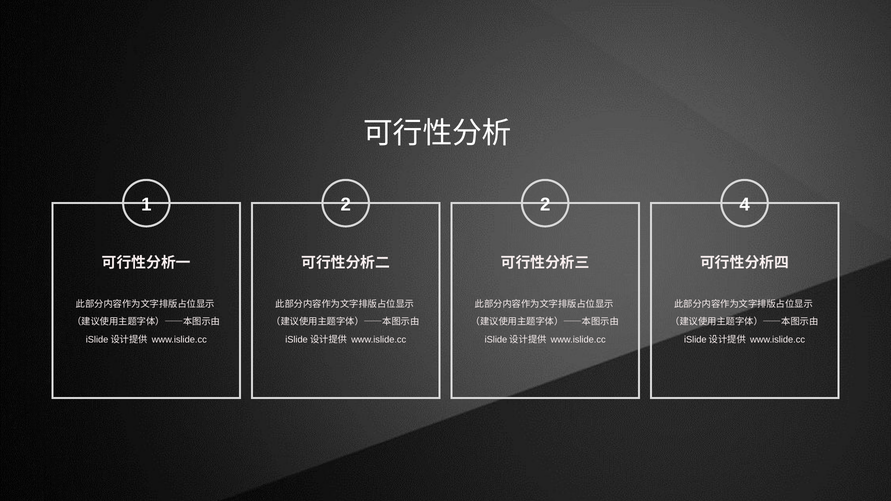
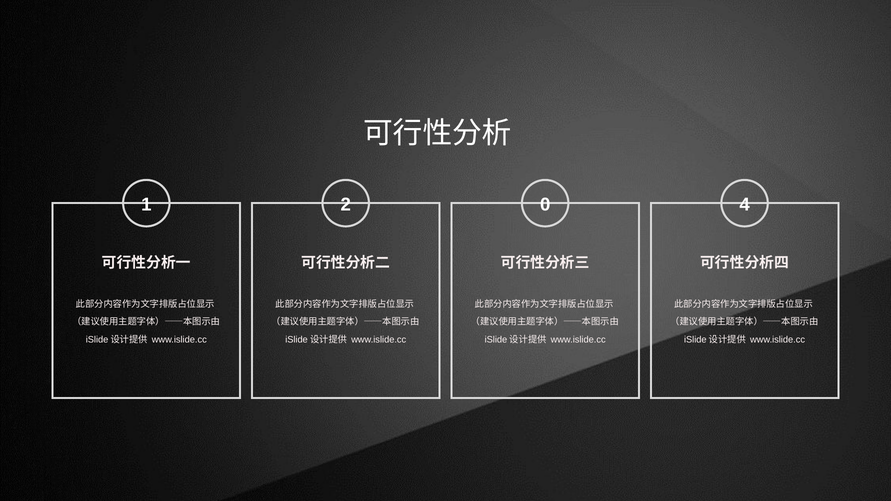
2 2: 2 -> 0
